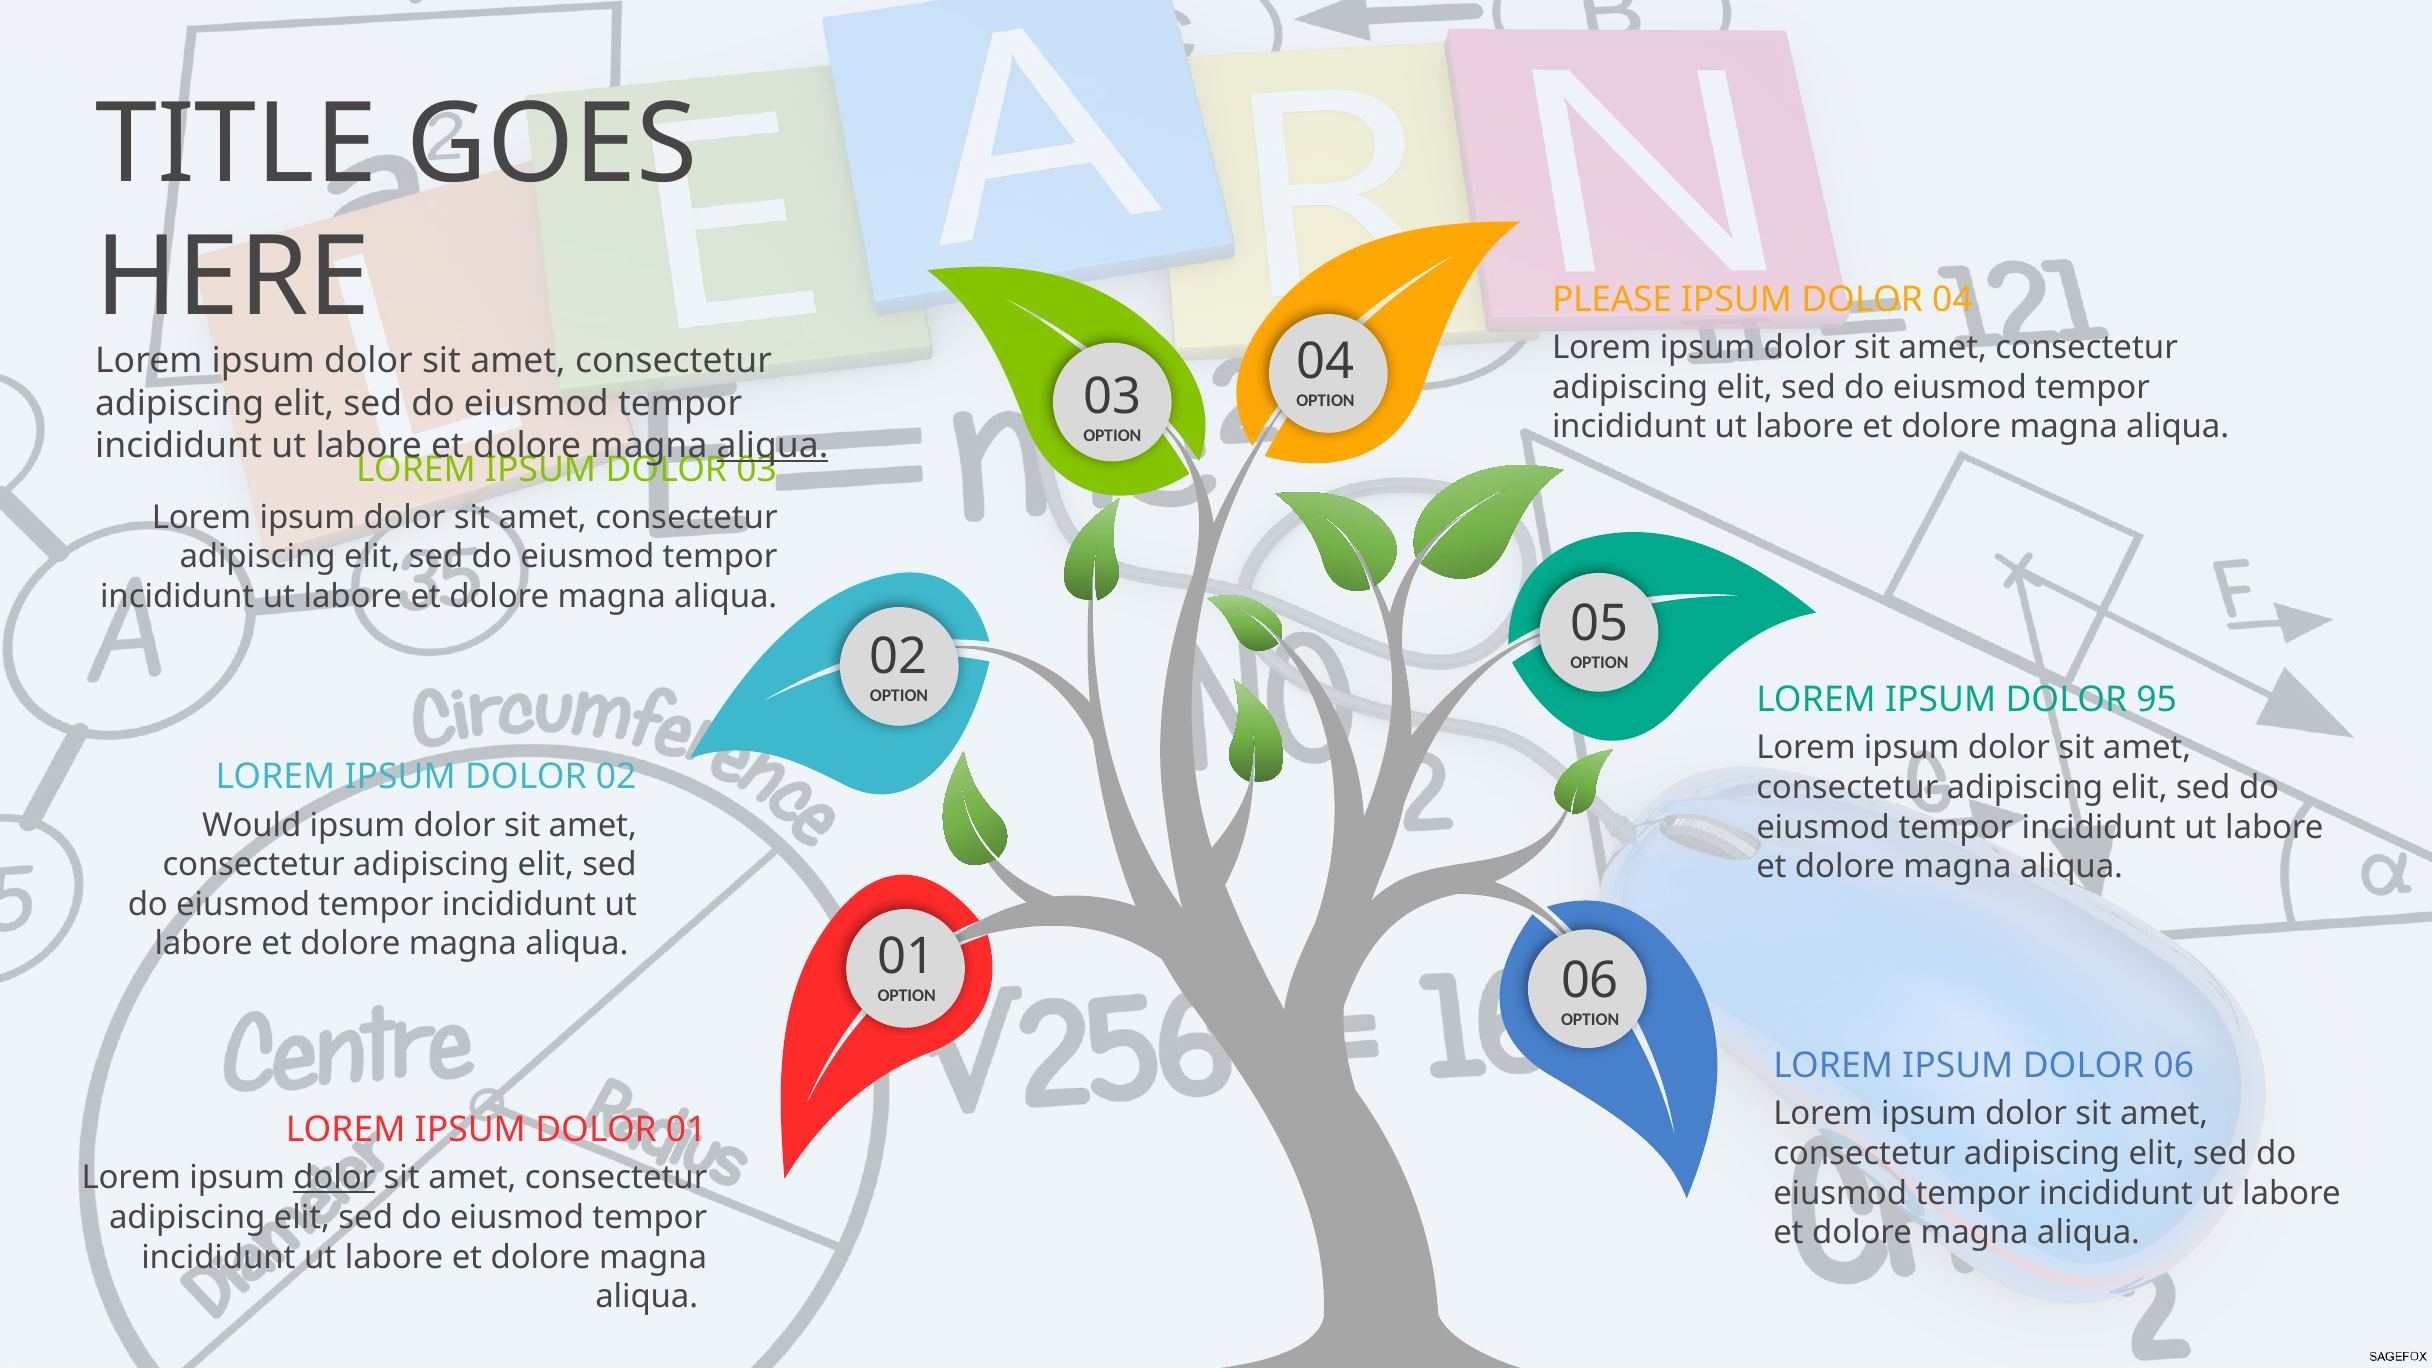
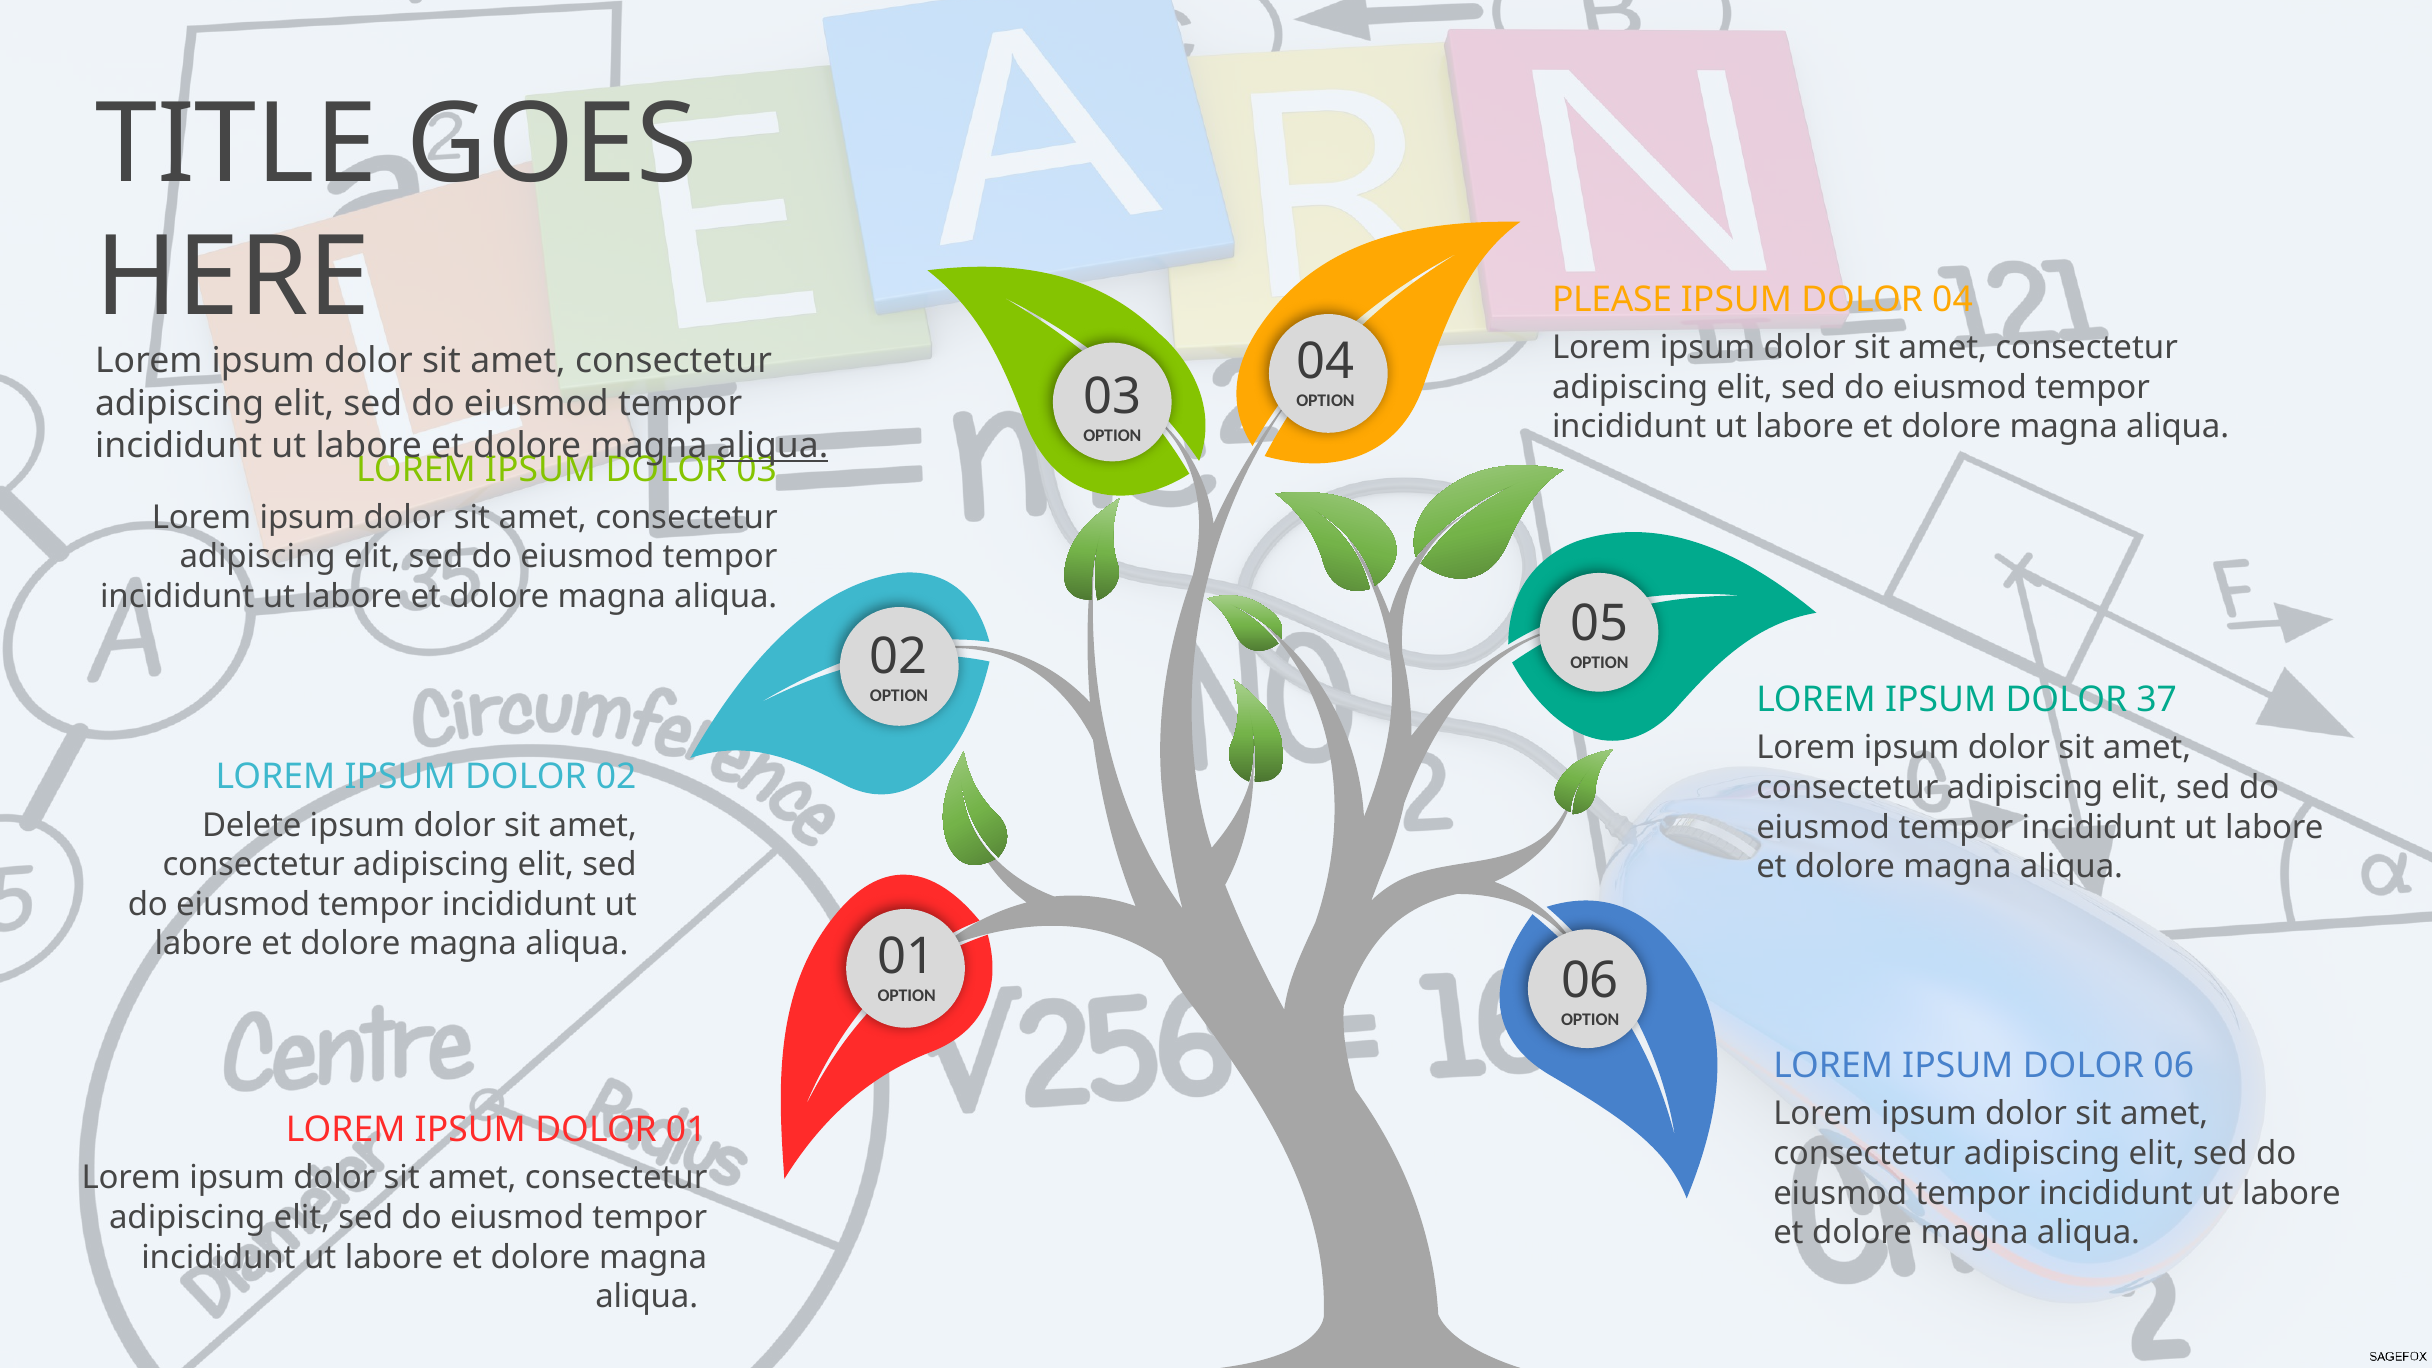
95: 95 -> 37
Would: Would -> Delete
dolor at (334, 1178) underline: present -> none
